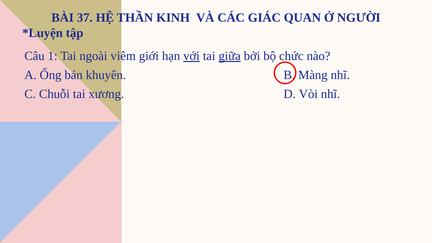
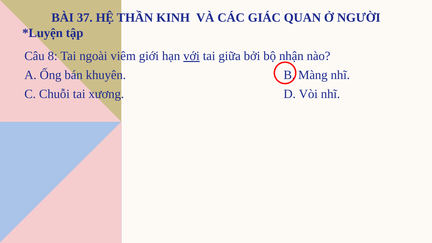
1: 1 -> 8
giữa underline: present -> none
chức: chức -> nhận
